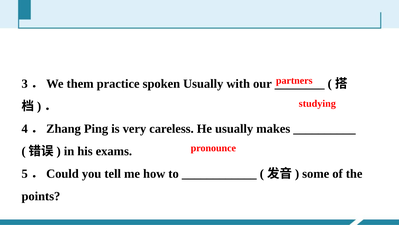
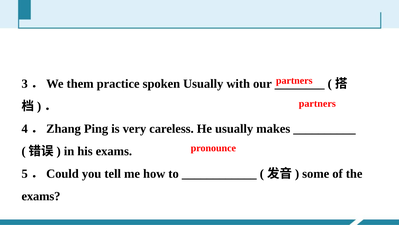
studying at (317, 103): studying -> partners
points at (41, 196): points -> exams
